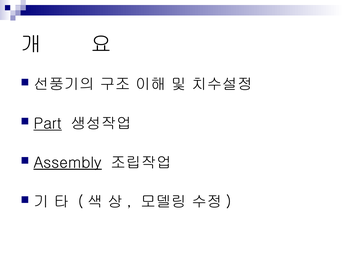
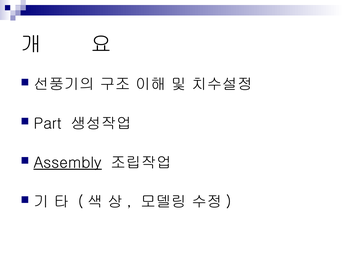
Part underline: present -> none
